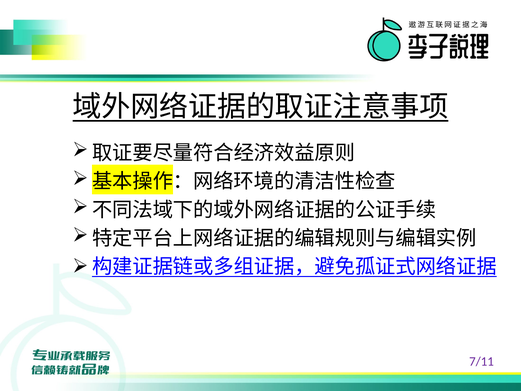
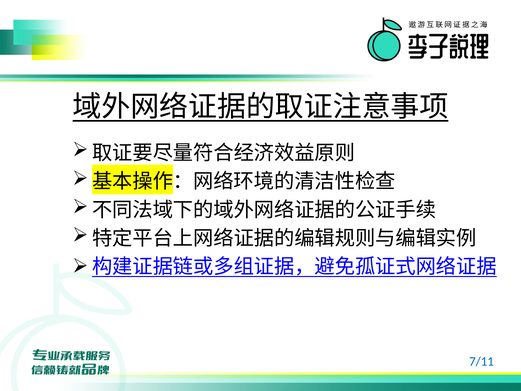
7/11 colour: purple -> blue
